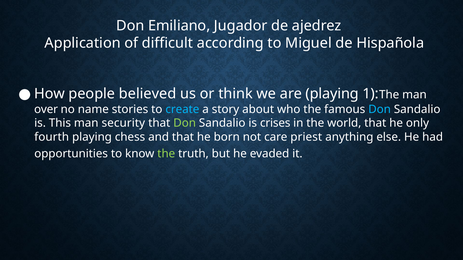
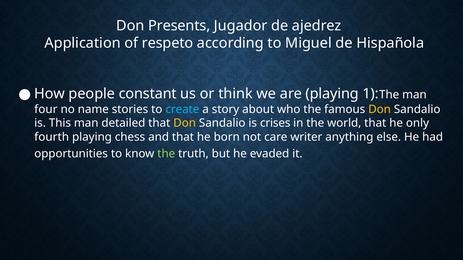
Emiliano: Emiliano -> Presents
difficult: difficult -> respeto
believed: believed -> constant
over: over -> four
Don at (380, 109) colour: light blue -> yellow
security: security -> detailed
Don at (185, 123) colour: light green -> yellow
priest: priest -> writer
